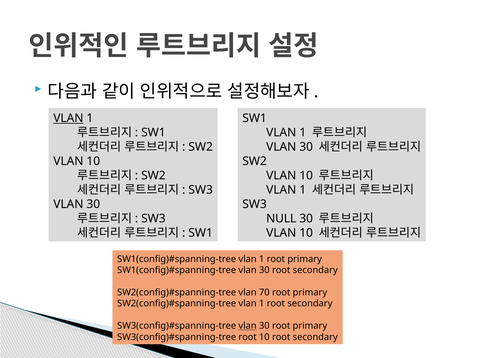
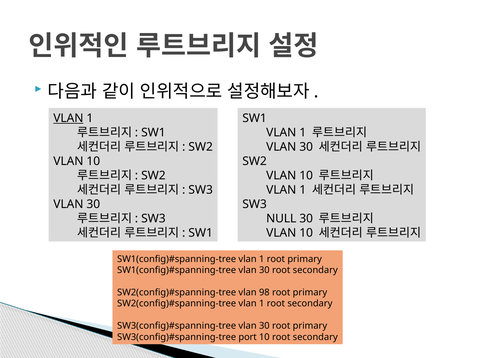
70: 70 -> 98
vlan at (248, 326) underline: present -> none
root at (248, 337): root -> port
